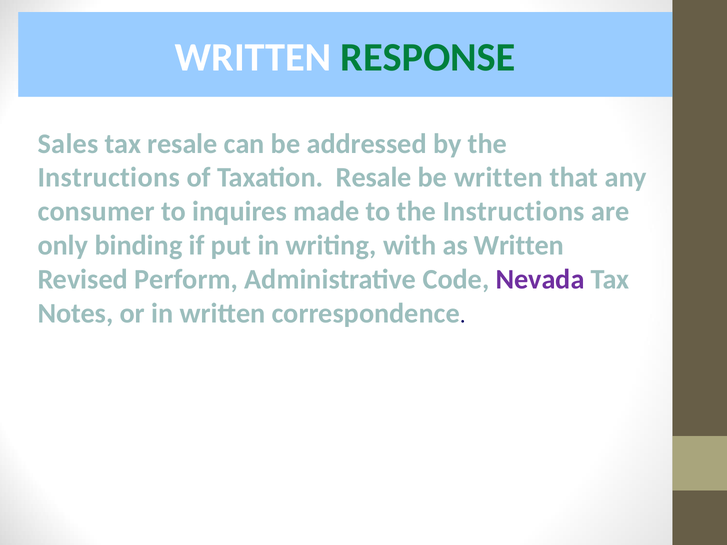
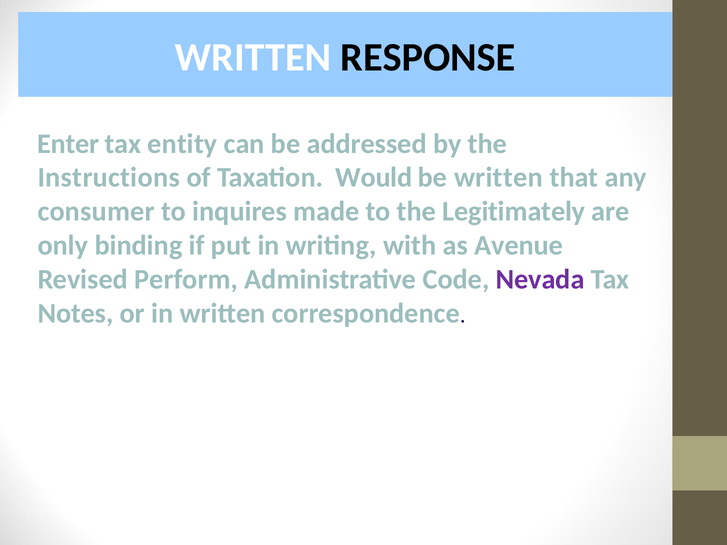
RESPONSE colour: green -> black
Sales: Sales -> Enter
tax resale: resale -> entity
Taxation Resale: Resale -> Would
to the Instructions: Instructions -> Legitimately
as Written: Written -> Avenue
